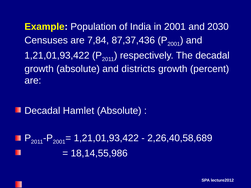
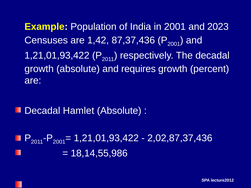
2030: 2030 -> 2023
7,84: 7,84 -> 1,42
districts: districts -> requires
2,26,40,58,689: 2,26,40,58,689 -> 2,02,87,37,436
